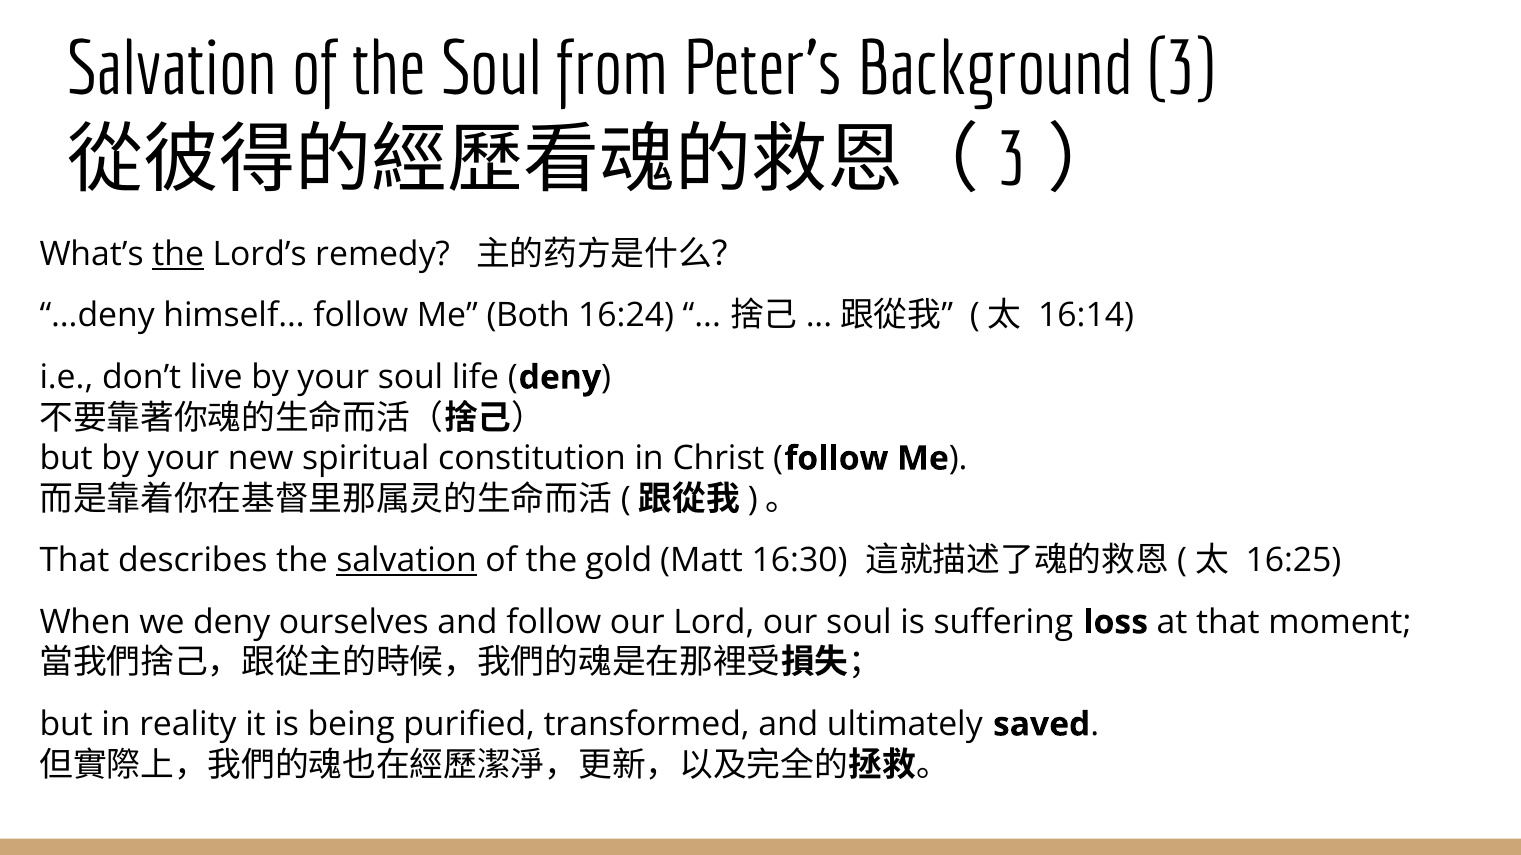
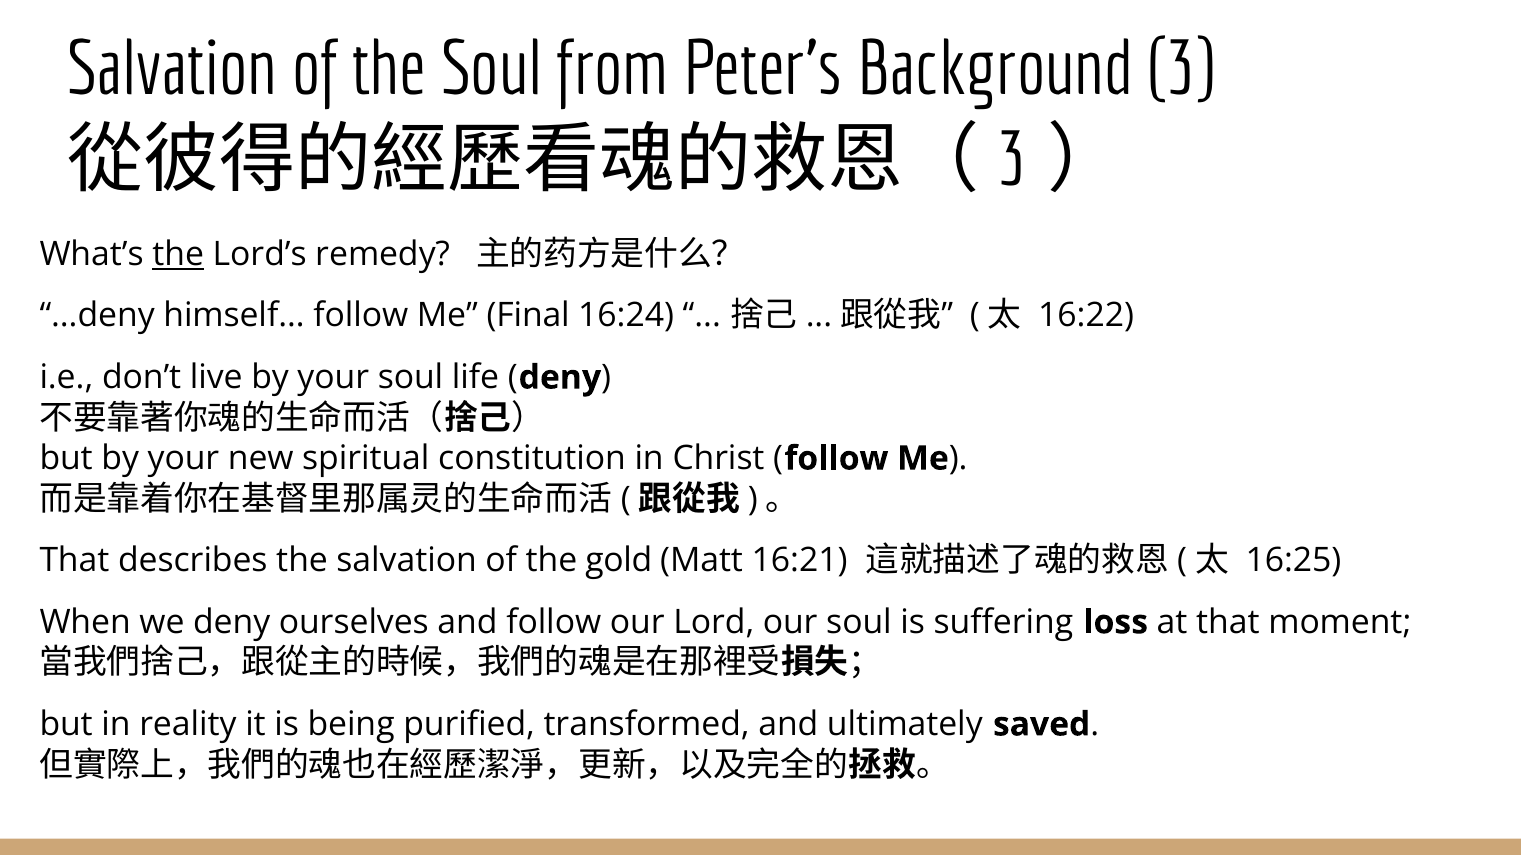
16:14: 16:14 -> 16:22
Both: Both -> Final
salvation at (407, 561) underline: present -> none
16:30: 16:30 -> 16:21
